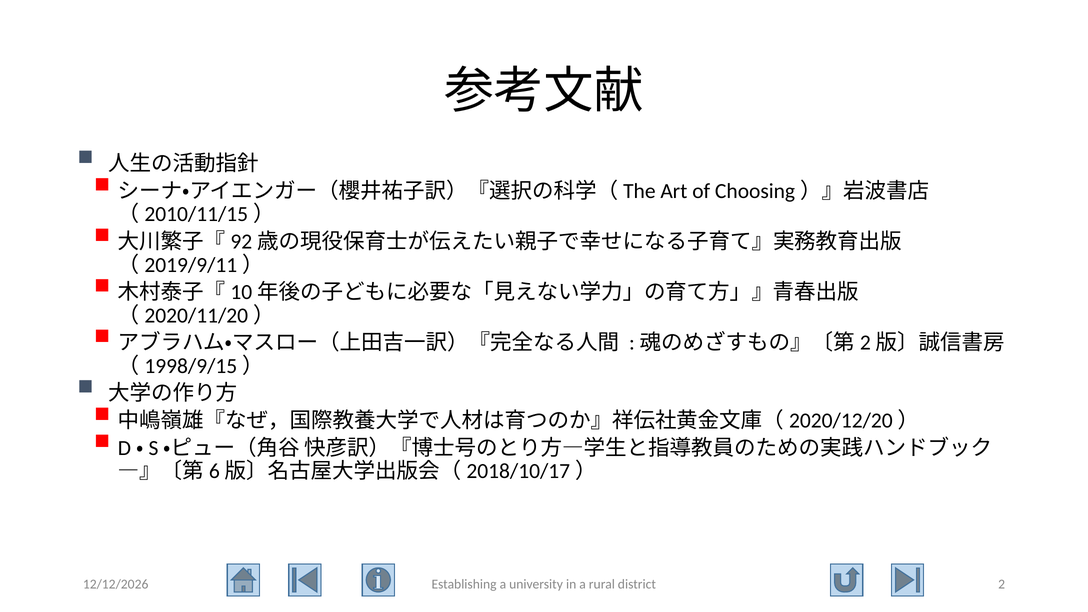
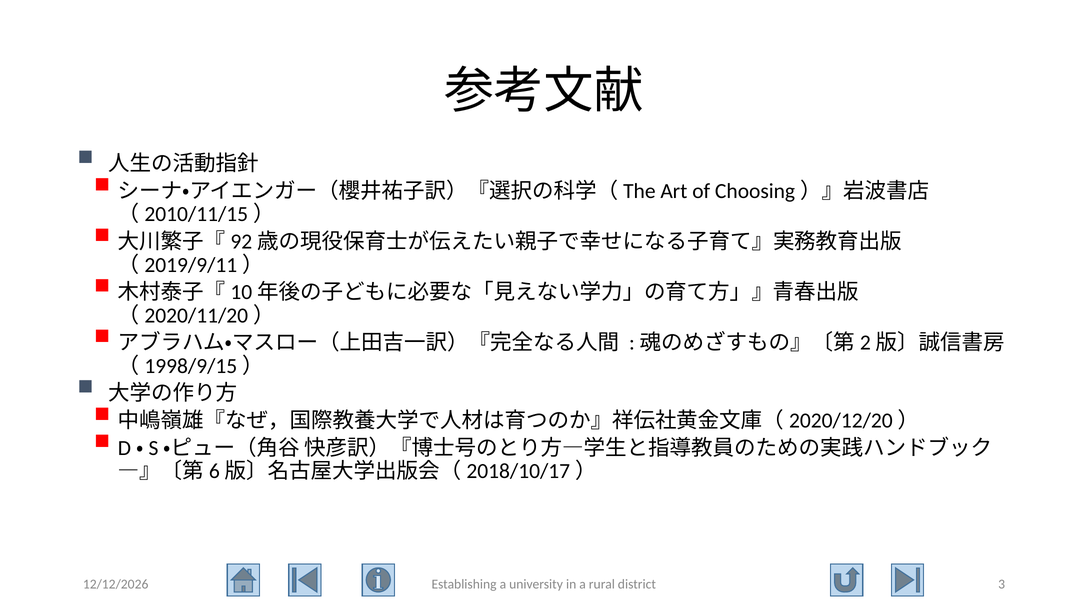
2: 2 -> 3
